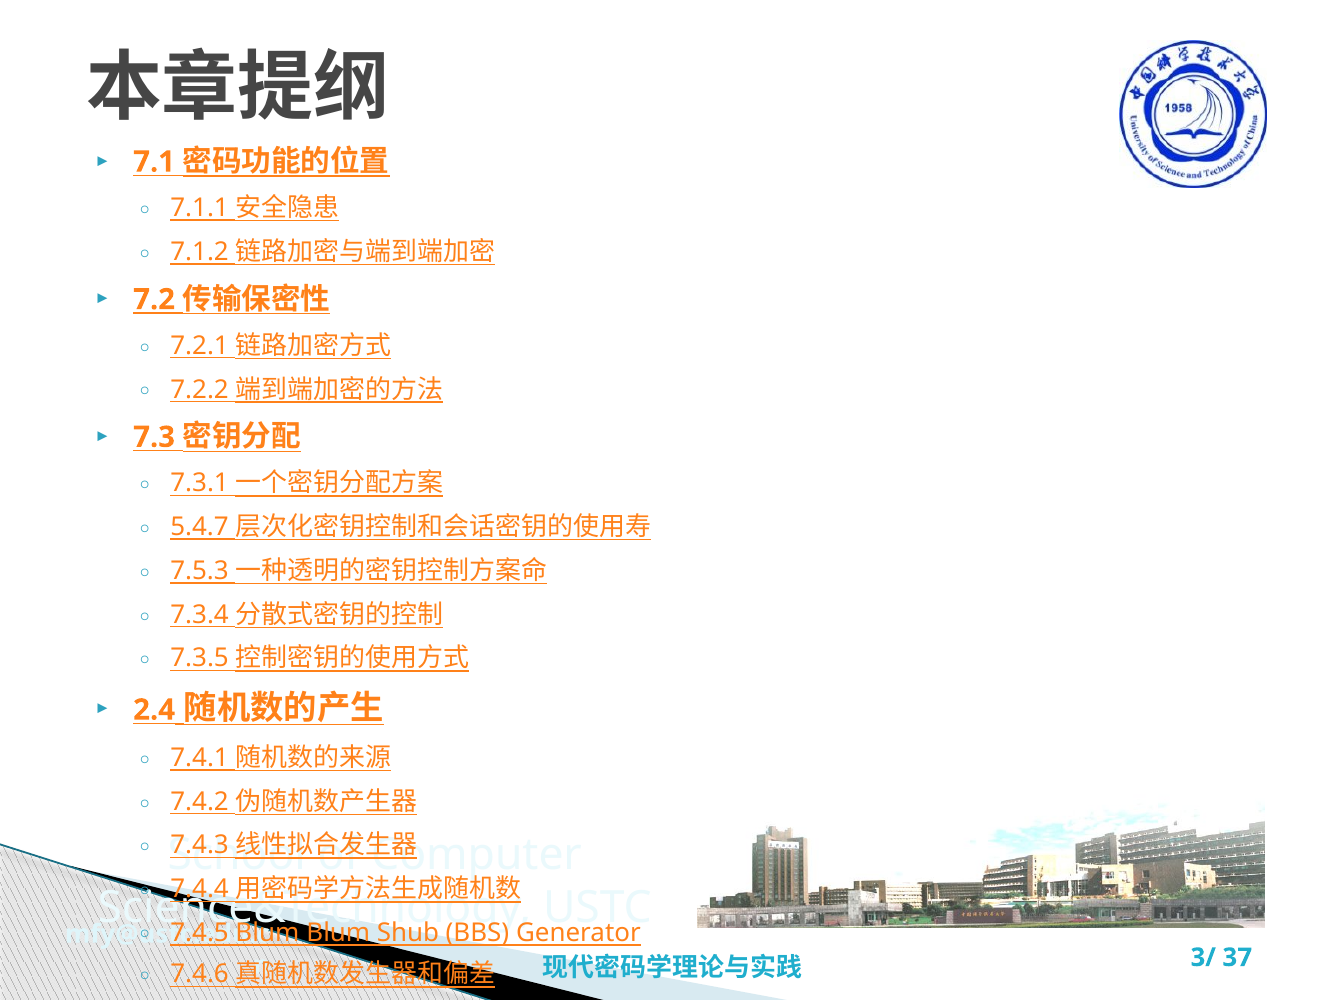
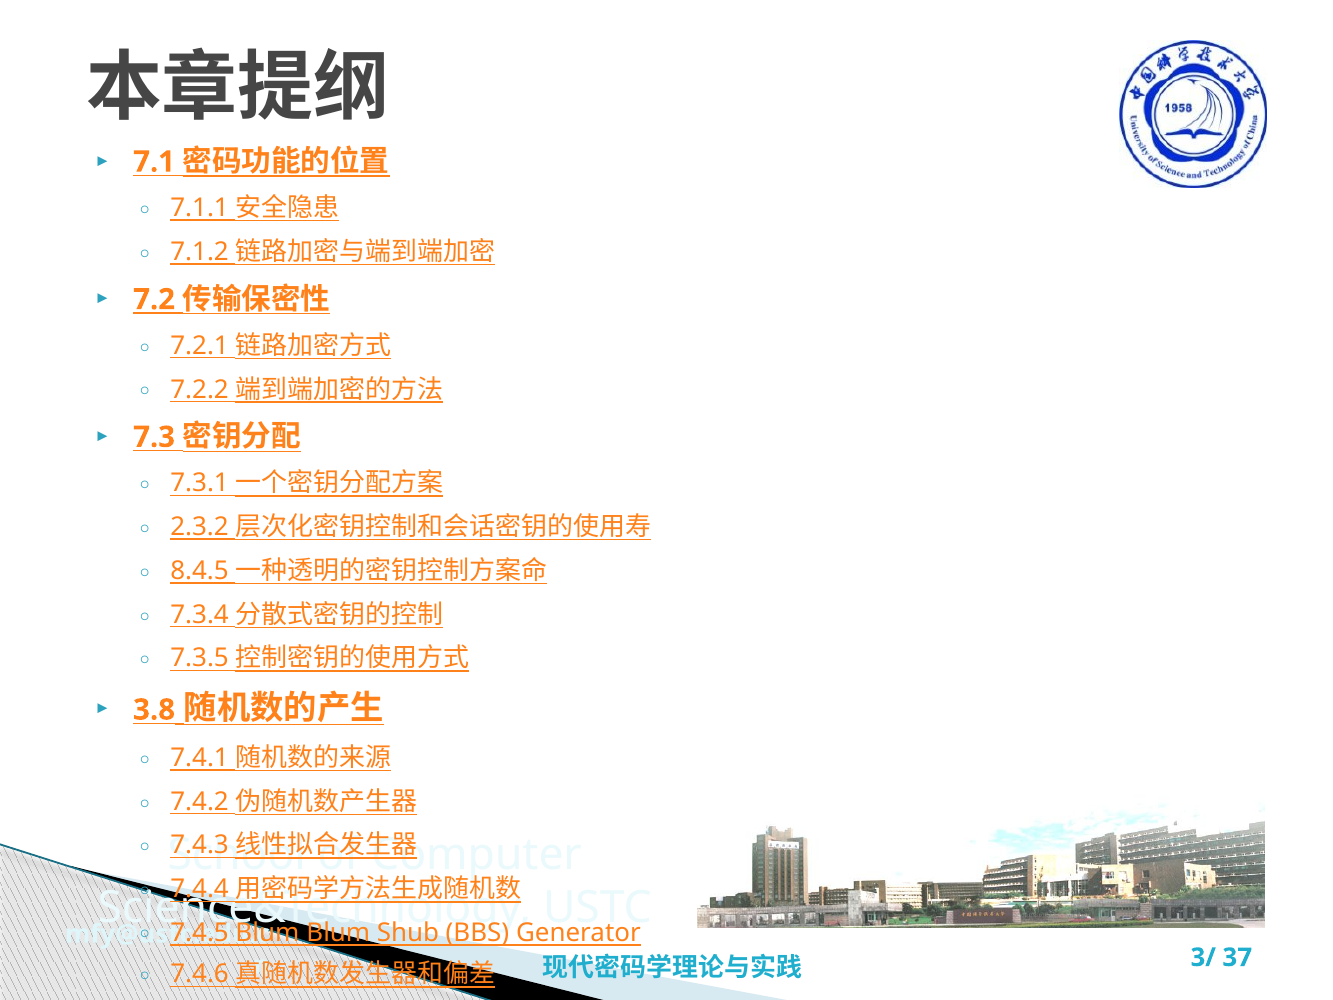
5.4.7: 5.4.7 -> 2.3.2
7.5.3: 7.5.3 -> 8.4.5
2.4: 2.4 -> 3.8
